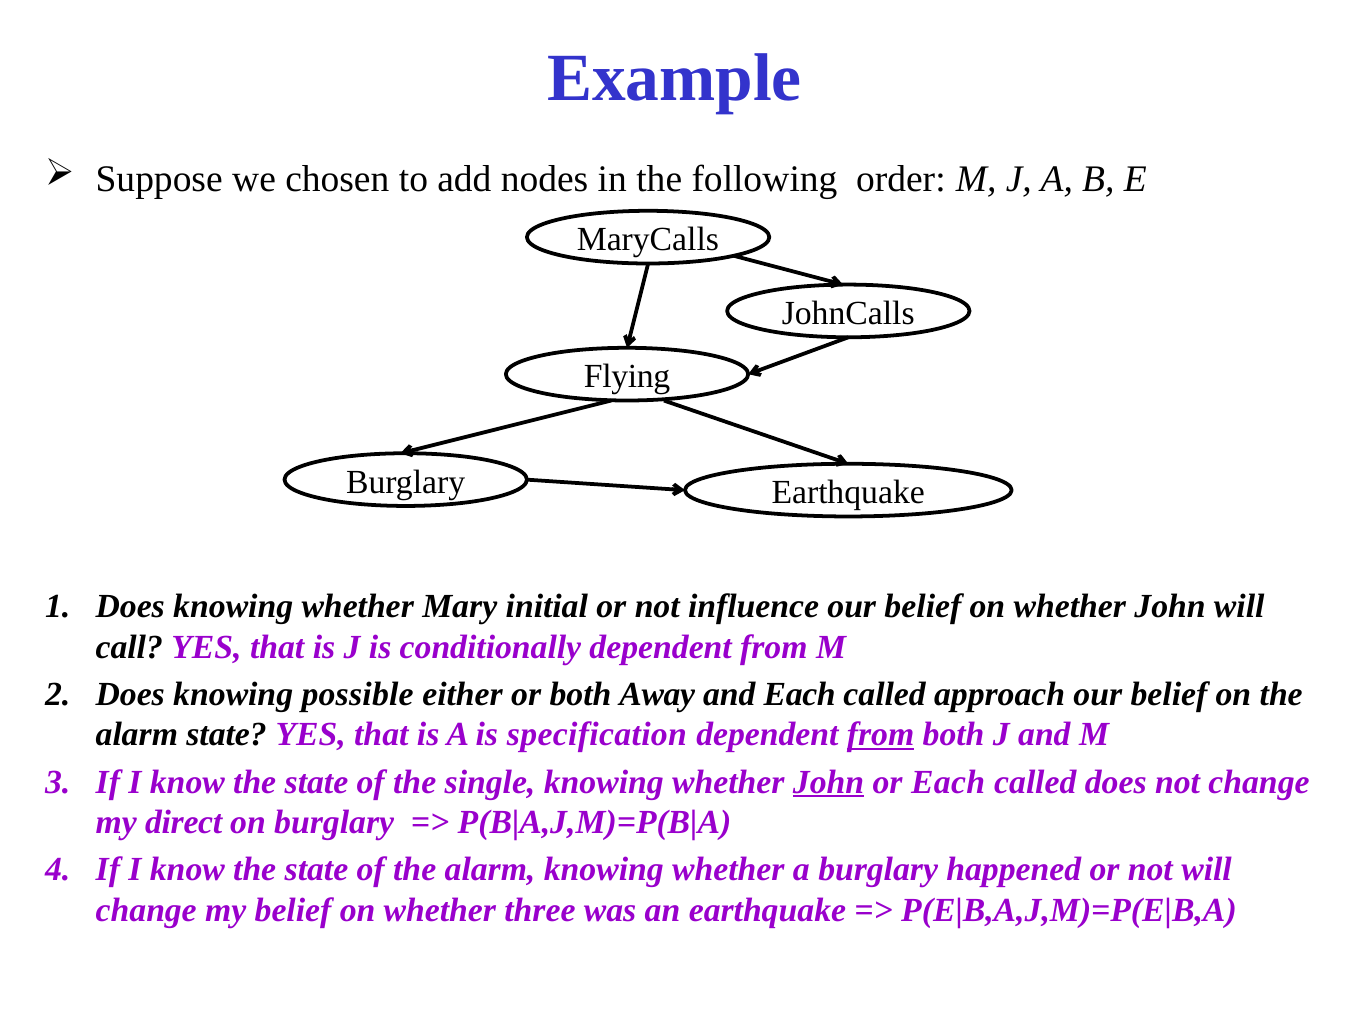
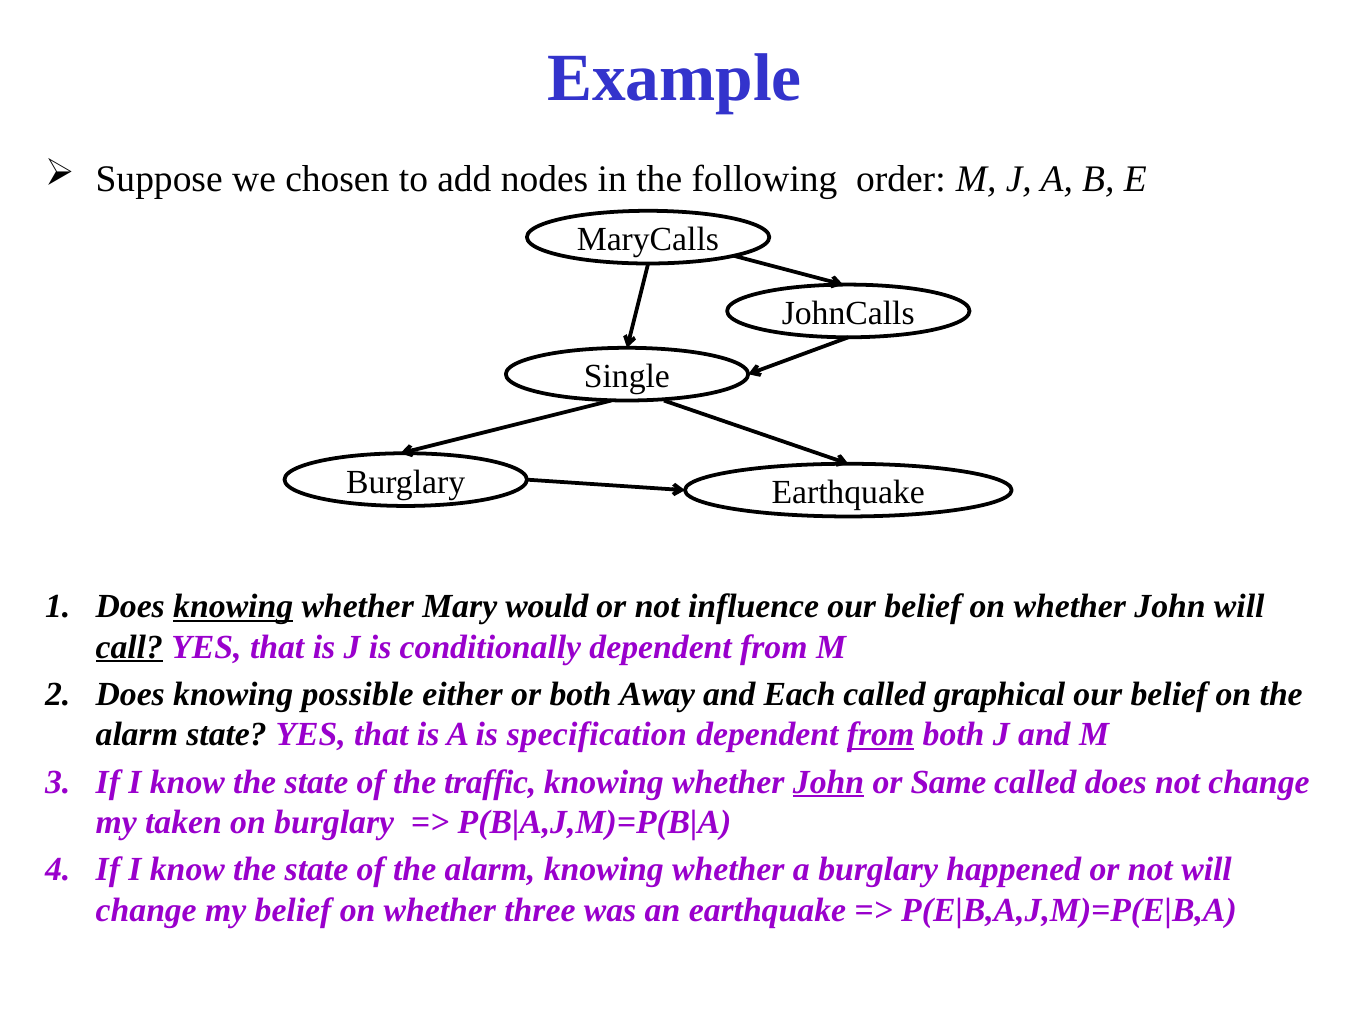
Flying: Flying -> Single
knowing at (233, 606) underline: none -> present
initial: initial -> would
call underline: none -> present
approach: approach -> graphical
single: single -> traffic
or Each: Each -> Same
direct: direct -> taken
